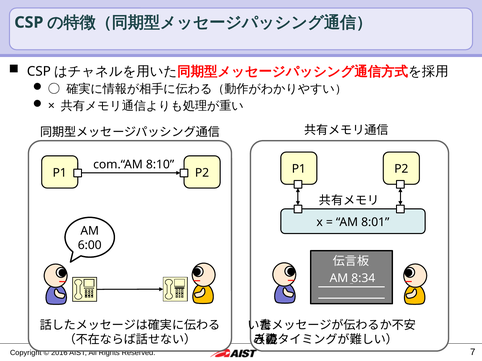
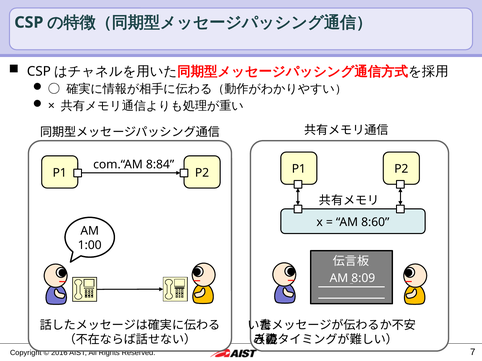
8:10: 8:10 -> 8:84
8:01: 8:01 -> 8:60
6:00: 6:00 -> 1:00
8:34: 8:34 -> 8:09
